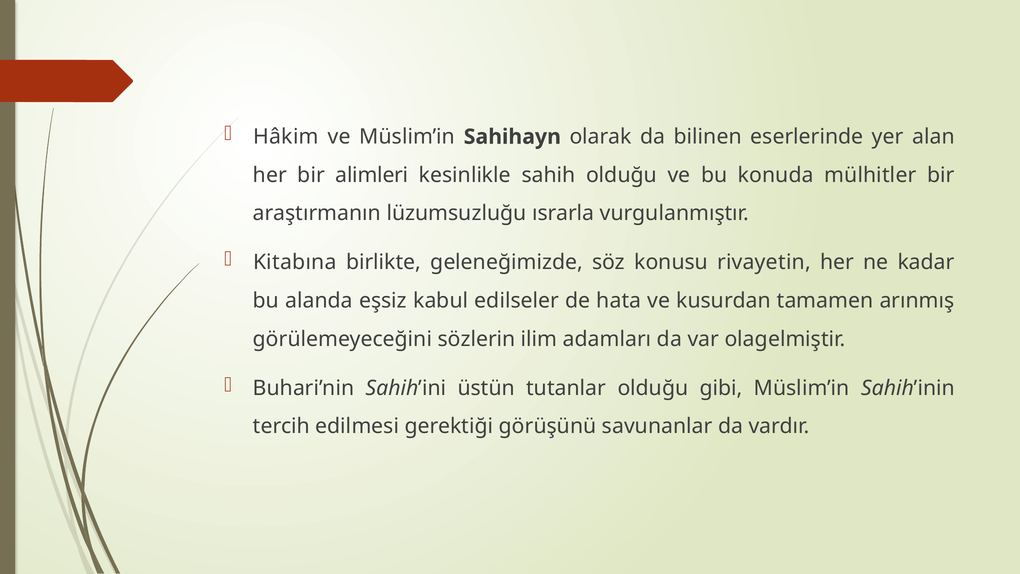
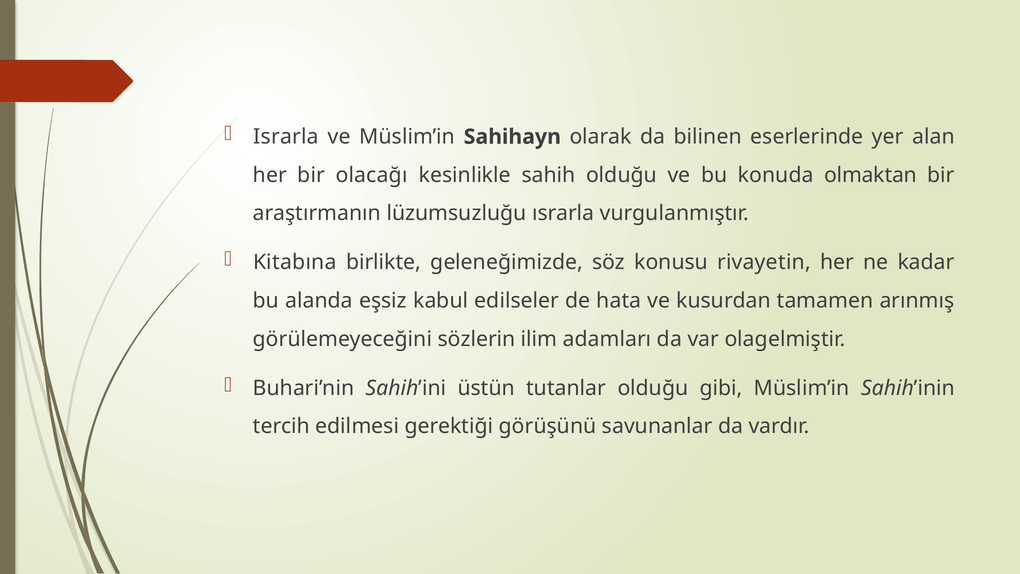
Hâkim: Hâkim -> Israrla
alimleri: alimleri -> olacağı
mülhitler: mülhitler -> olmaktan
